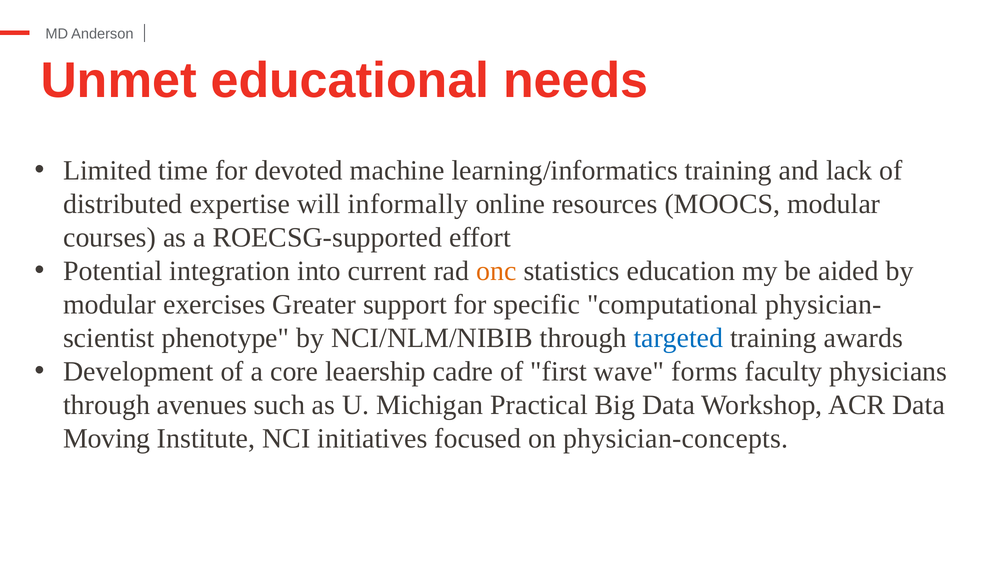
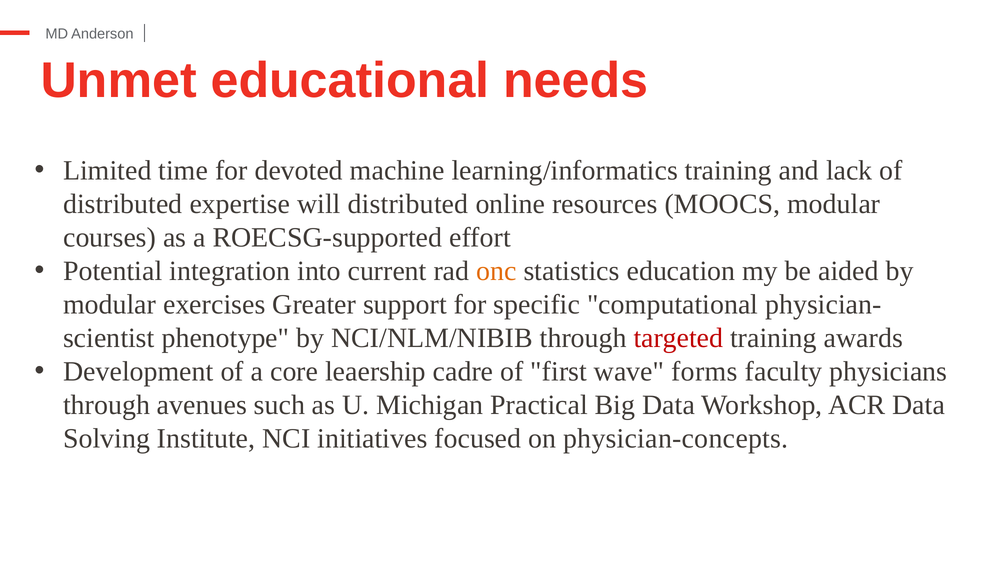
will informally: informally -> distributed
targeted colour: blue -> red
Moving: Moving -> Solving
